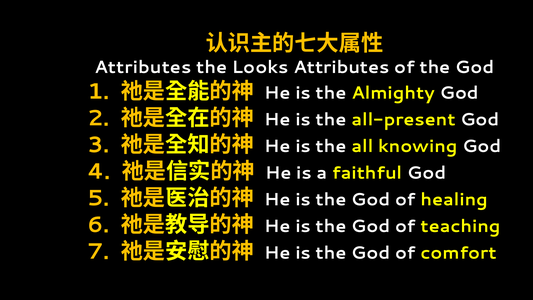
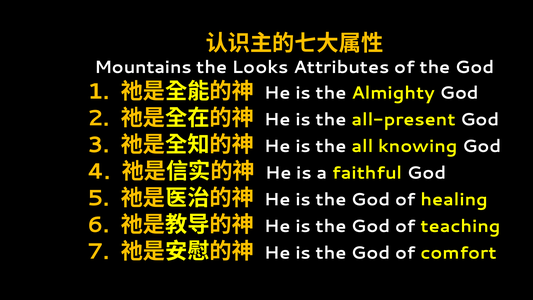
Attributes at (143, 67): Attributes -> Mountains
